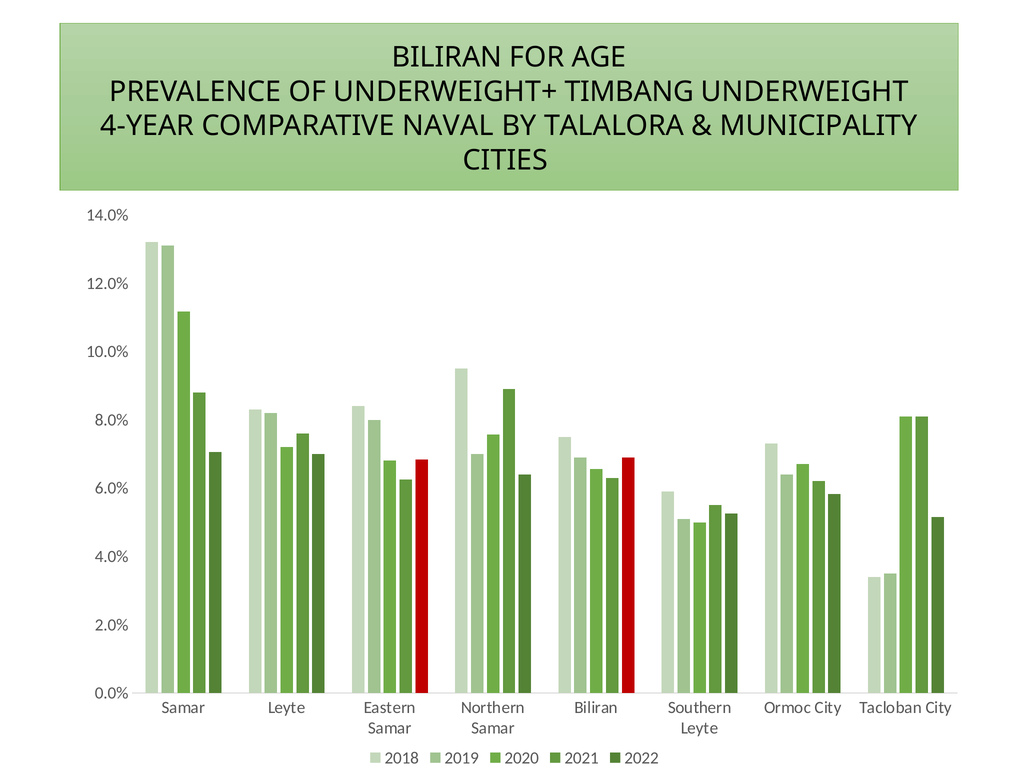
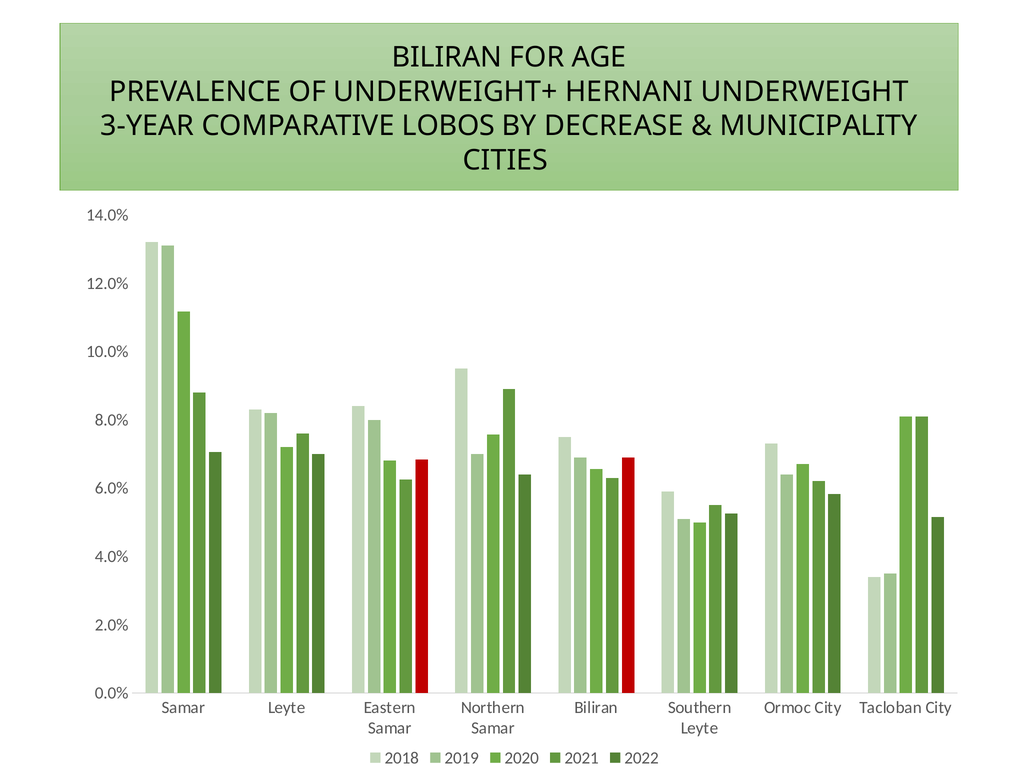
TIMBANG: TIMBANG -> HERNANI
4-YEAR: 4-YEAR -> 3-YEAR
NAVAL: NAVAL -> LOBOS
TALALORA: TALALORA -> DECREASE
